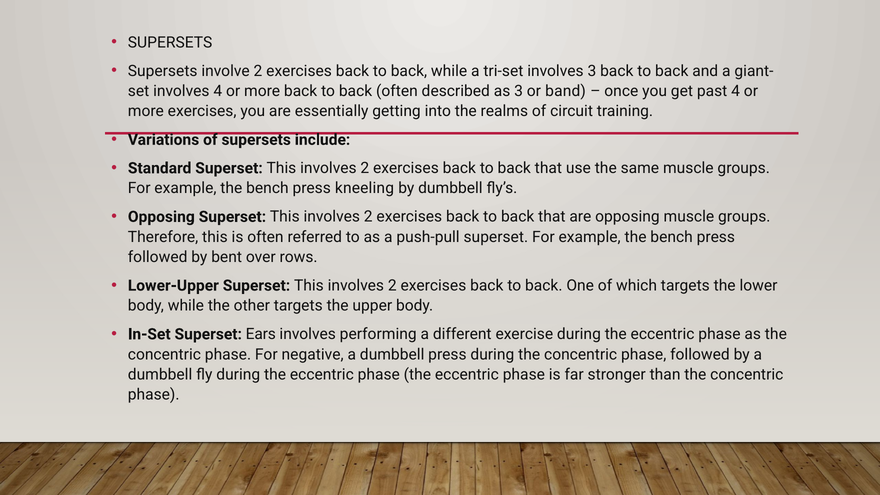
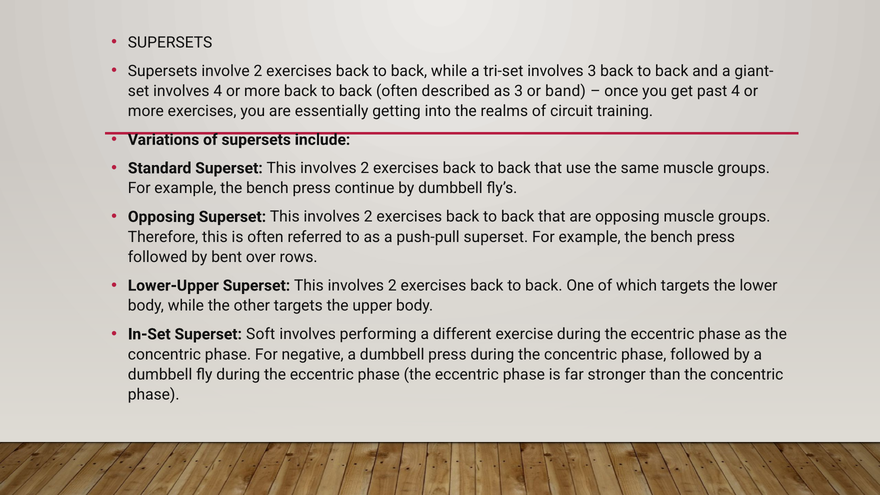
kneeling: kneeling -> continue
Ears: Ears -> Soft
